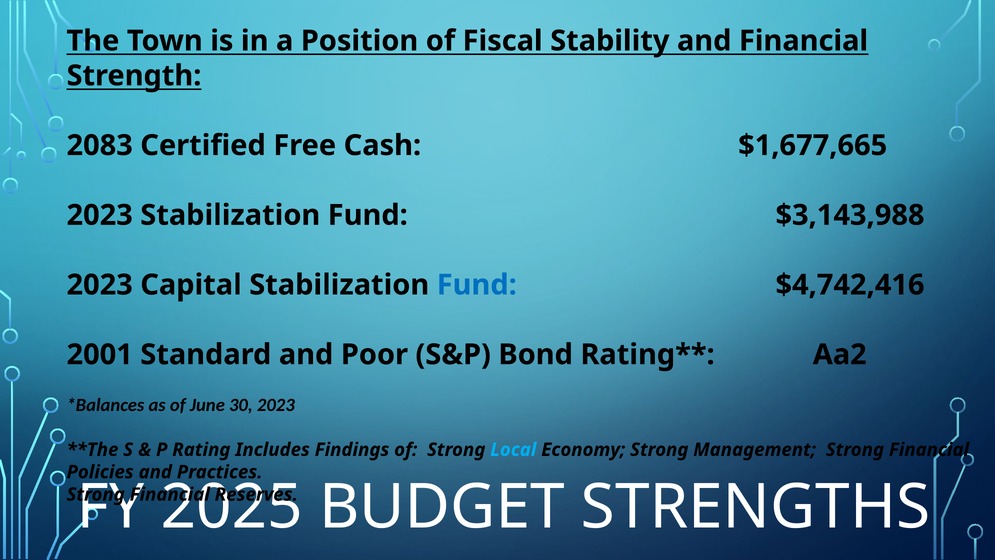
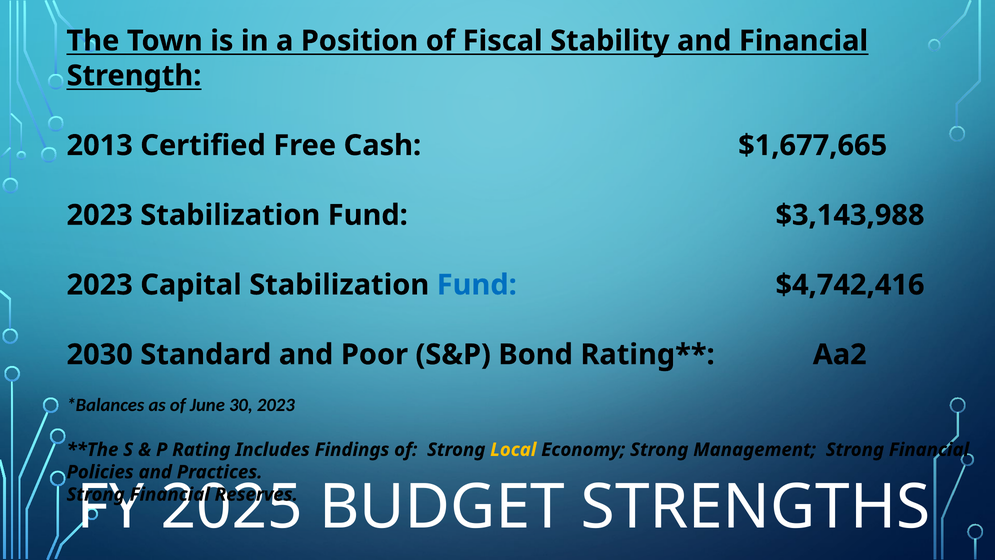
2083: 2083 -> 2013
2001: 2001 -> 2030
Local colour: light blue -> yellow
